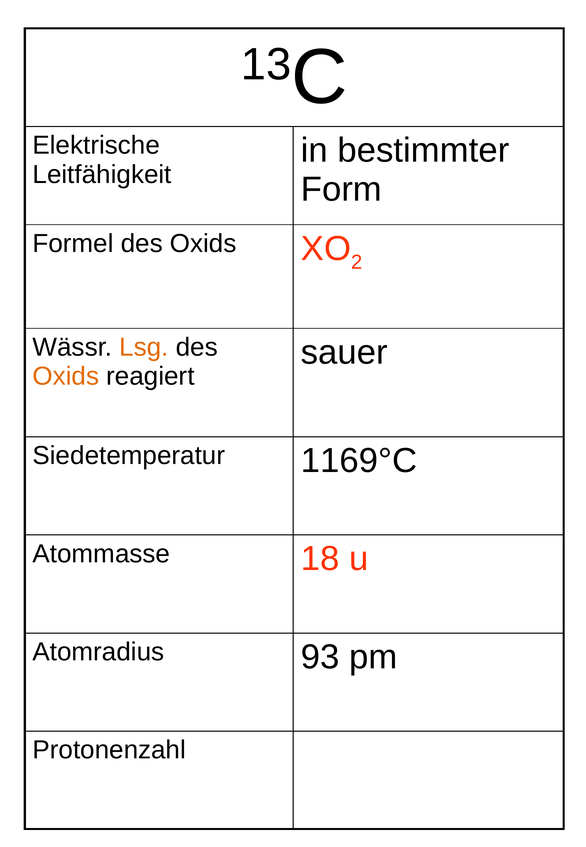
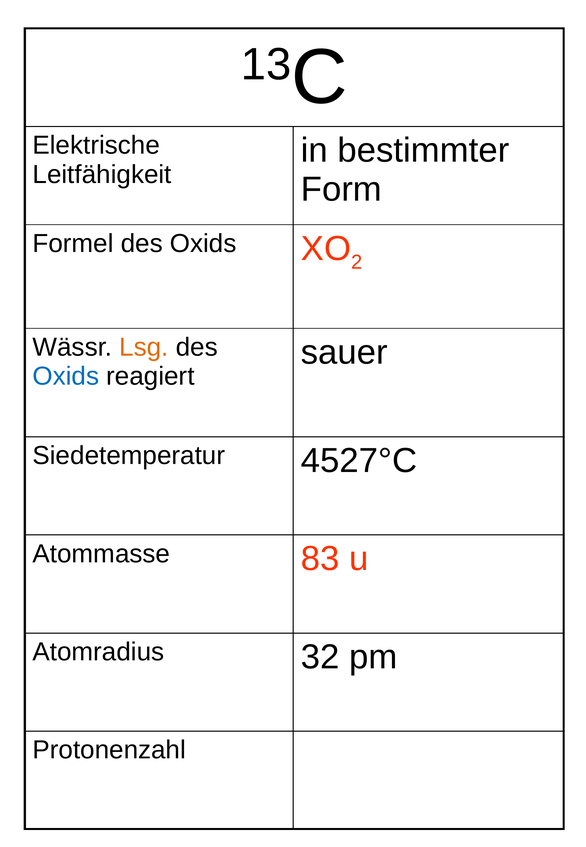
Oxids at (66, 376) colour: orange -> blue
1169°C: 1169°C -> 4527°C
18: 18 -> 83
93: 93 -> 32
